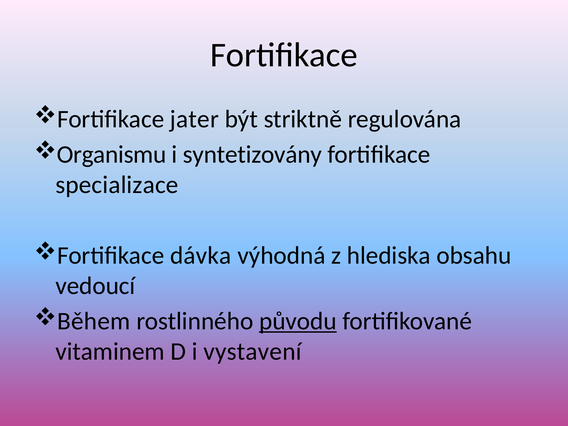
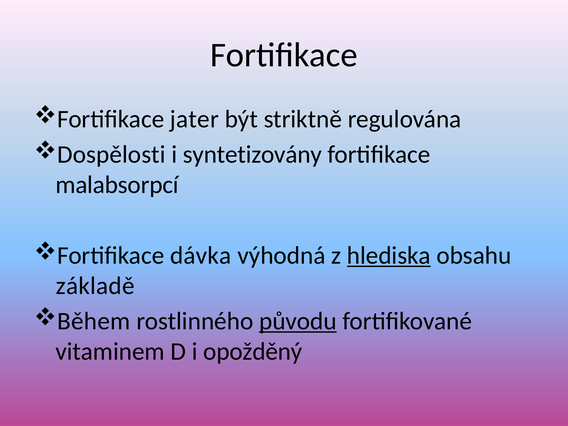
Organismu: Organismu -> Dospělosti
specializace: specializace -> malabsorpcí
hlediska underline: none -> present
vedoucí: vedoucí -> základě
vystavení: vystavení -> opožděný
